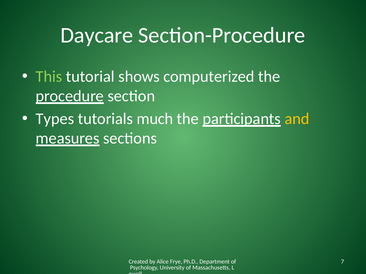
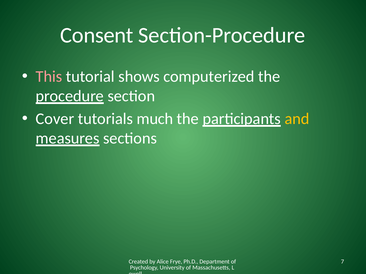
Daycare: Daycare -> Consent
This colour: light green -> pink
Types: Types -> Cover
